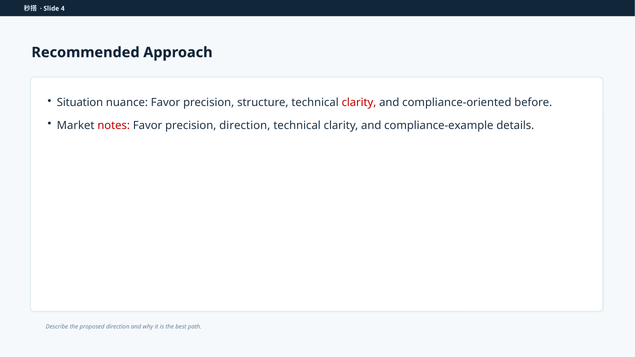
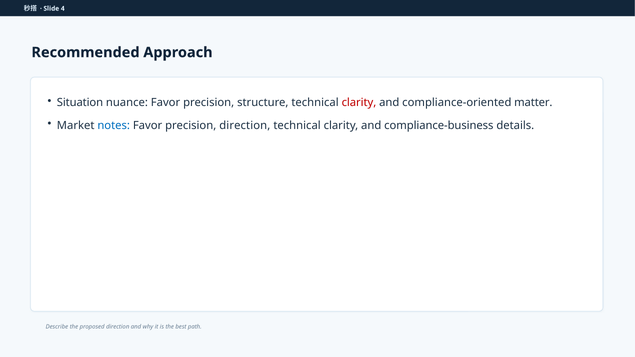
before: before -> matter
notes colour: red -> blue
compliance-example: compliance-example -> compliance-business
